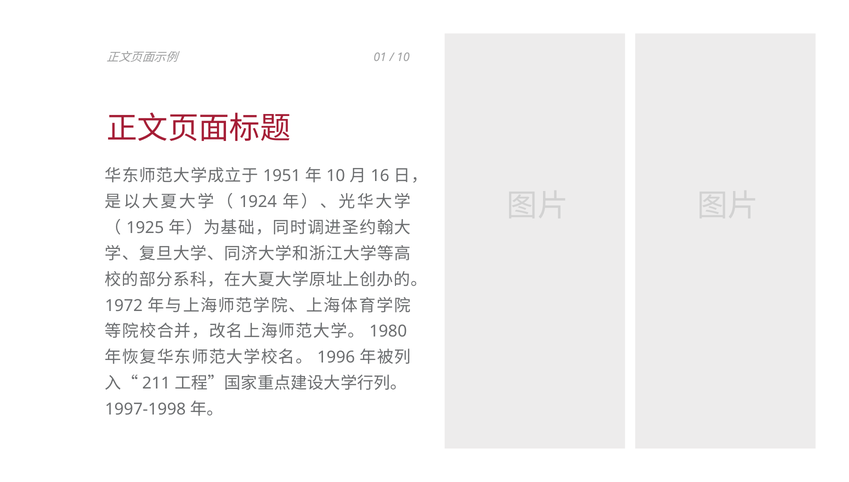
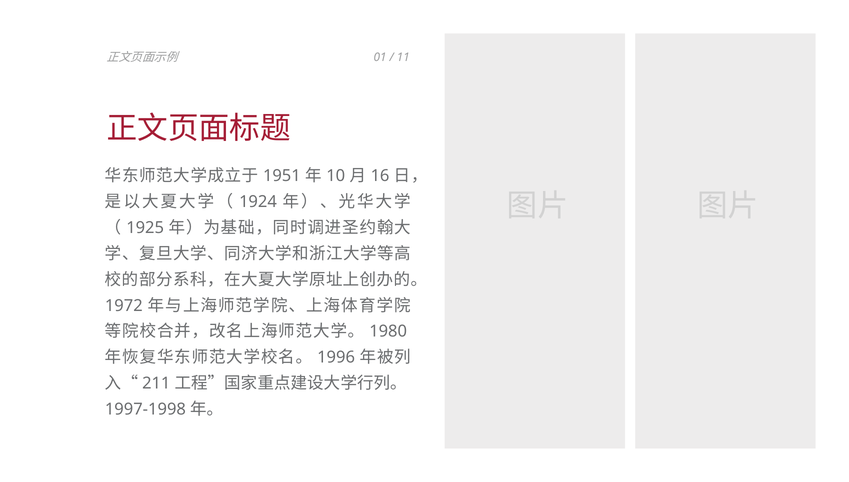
10 at (403, 57): 10 -> 11
